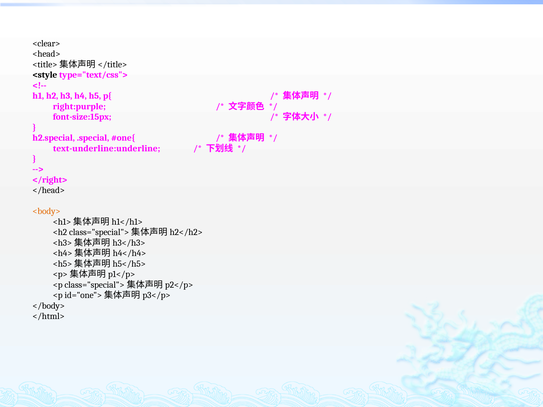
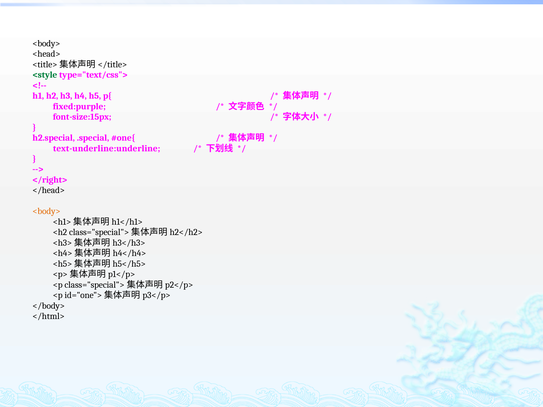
<clear> at (46, 43): <clear> -> <body>
<style colour: black -> green
right:purple: right:purple -> fixed:purple
